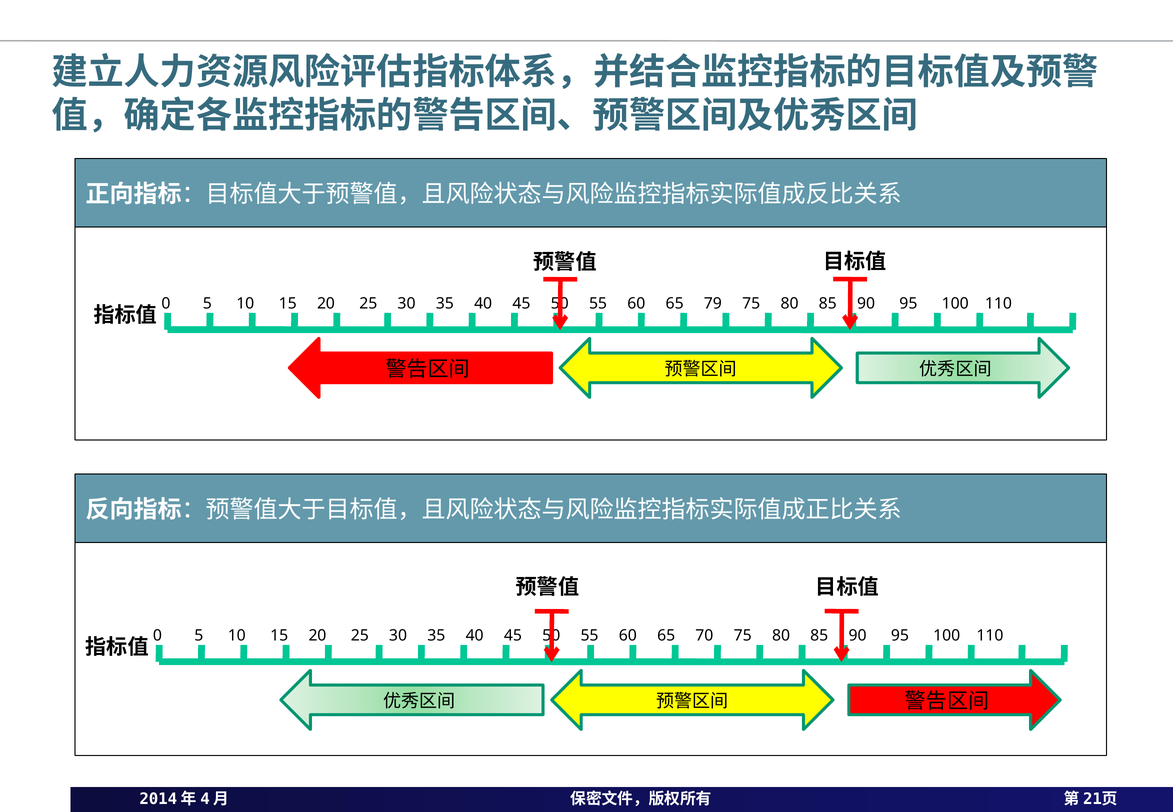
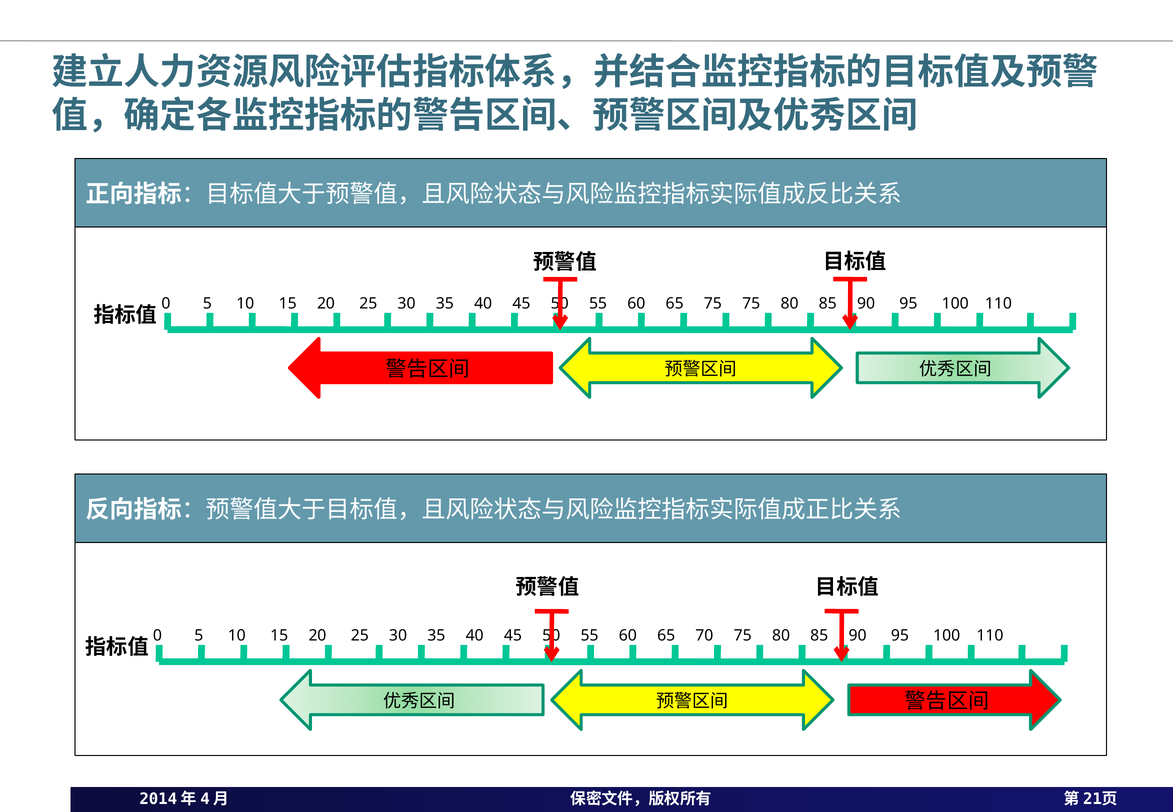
65 79: 79 -> 75
